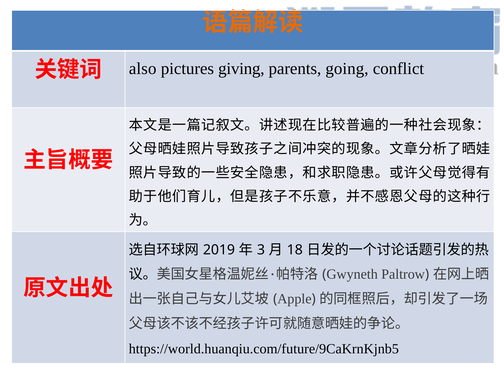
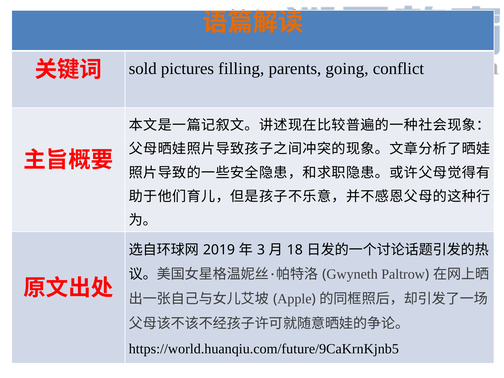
also: also -> sold
giving: giving -> filling
